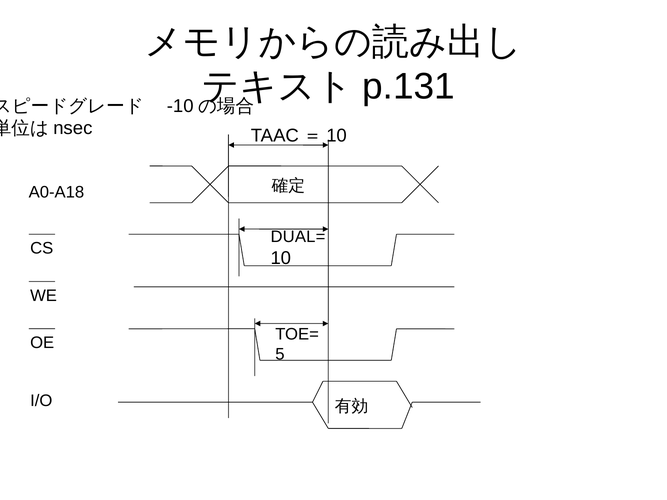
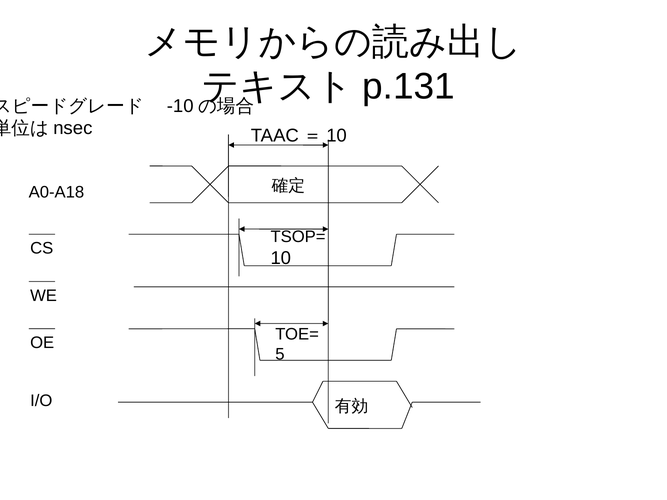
DUAL=: DUAL= -> TSOP=
